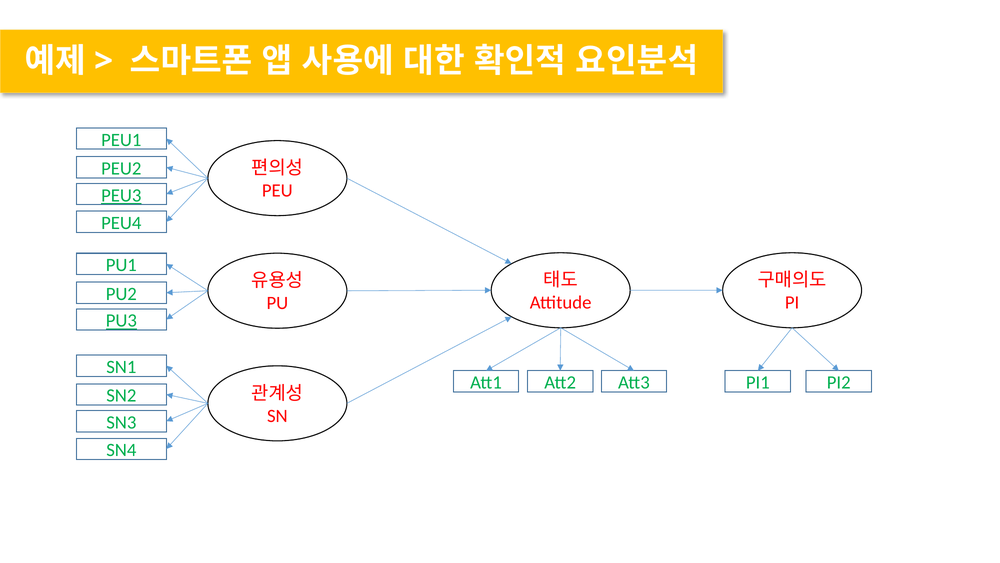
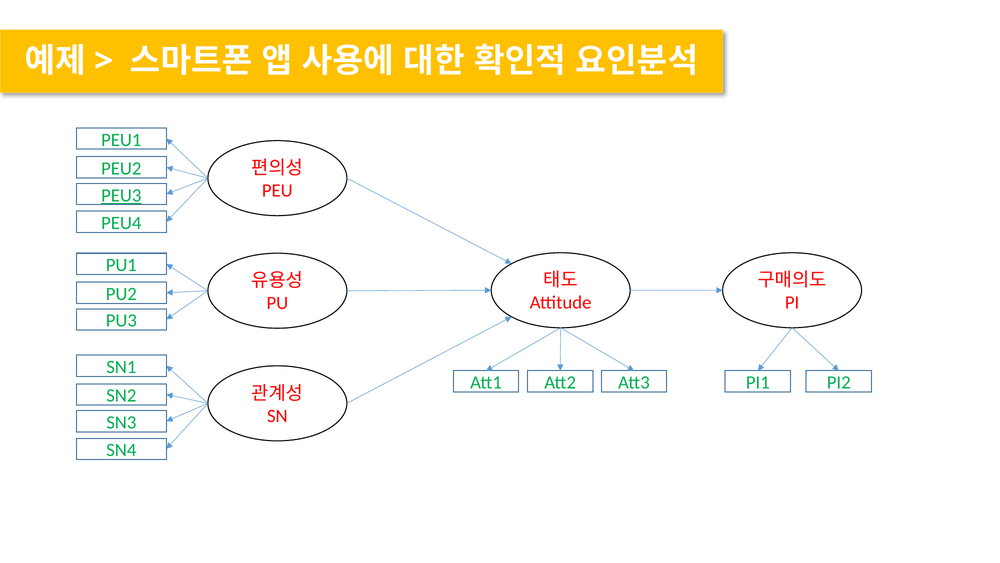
PU3 underline: present -> none
